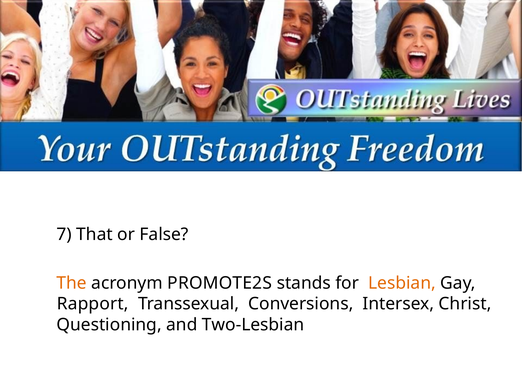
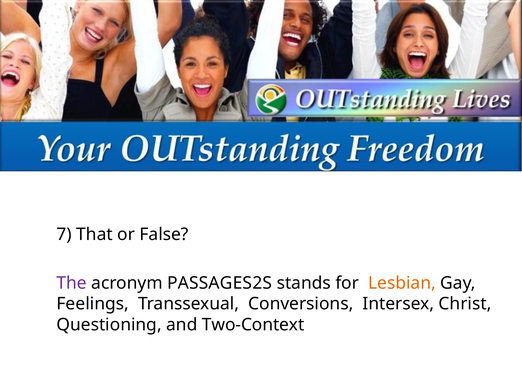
The colour: orange -> purple
PROMOTE2S: PROMOTE2S -> PASSAGES2S
Rapport: Rapport -> Feelings
Two-Lesbian: Two-Lesbian -> Two-Context
